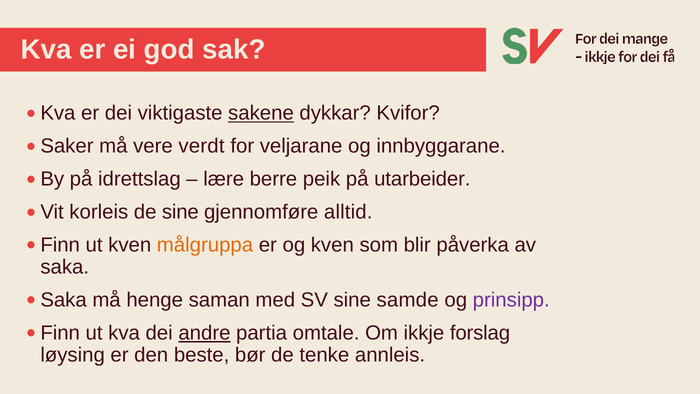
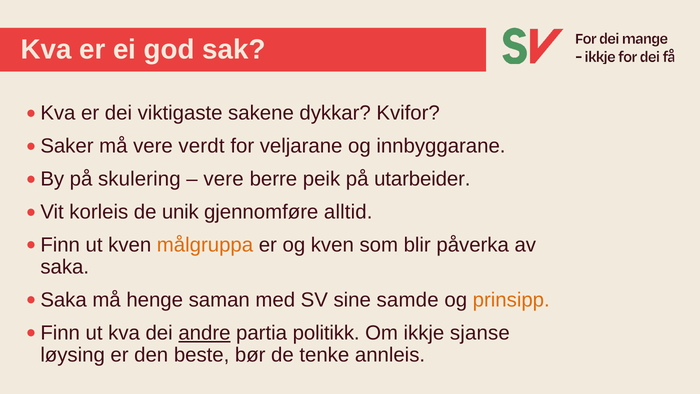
sakene underline: present -> none
idrettslag: idrettslag -> skulering
lære at (224, 179): lære -> vere
de sine: sine -> unik
prinsipp colour: purple -> orange
omtale: omtale -> politikk
forslag: forslag -> sjanse
